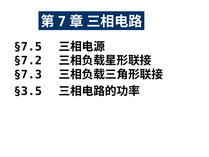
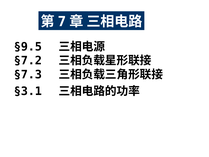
§7.5: §7.5 -> §9.5
§3.5: §3.5 -> §3.1
